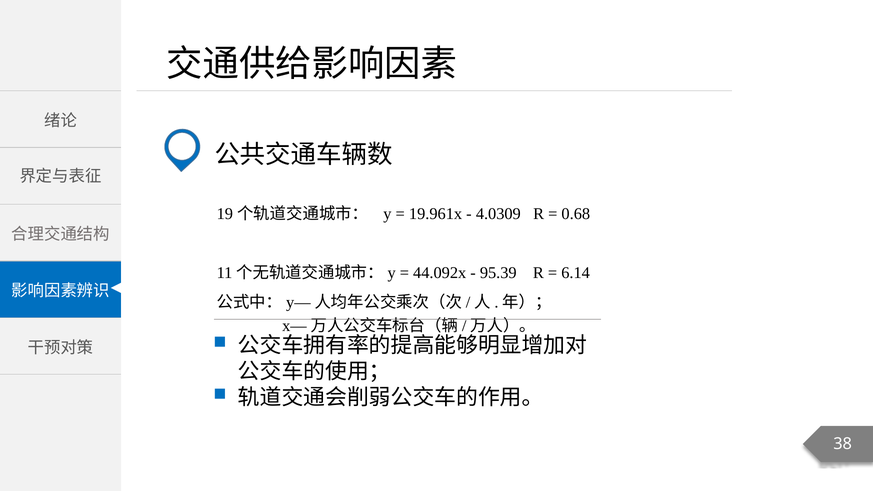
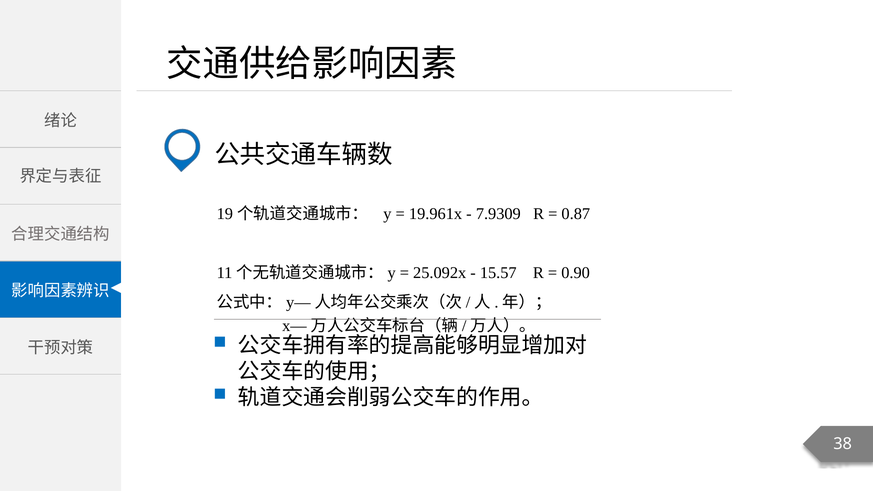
4.0309: 4.0309 -> 7.9309
0.68: 0.68 -> 0.87
44.092x: 44.092x -> 25.092x
95.39: 95.39 -> 15.57
6.14: 6.14 -> 0.90
